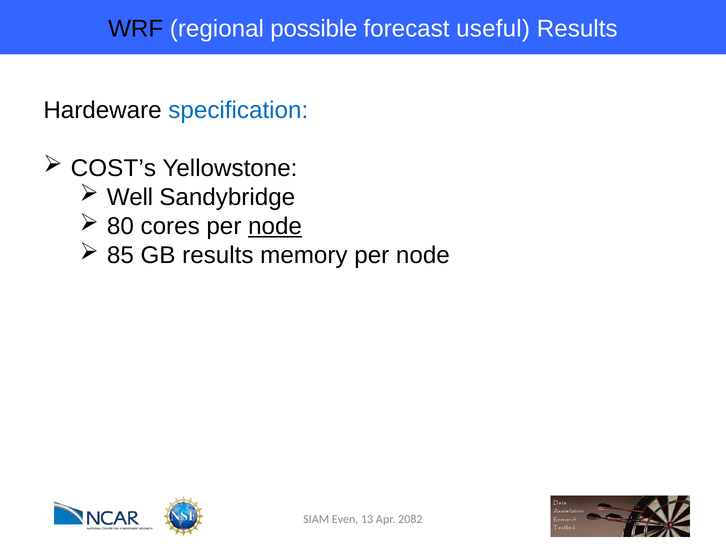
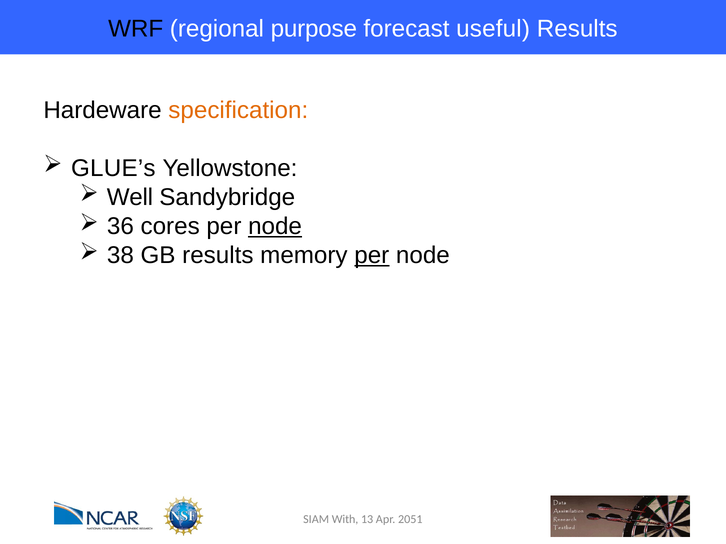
possible: possible -> purpose
specification colour: blue -> orange
COST’s: COST’s -> GLUE’s
80: 80 -> 36
85: 85 -> 38
per at (372, 256) underline: none -> present
Even: Even -> With
2082: 2082 -> 2051
